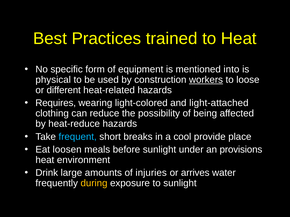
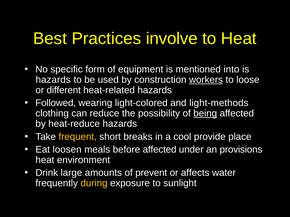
trained: trained -> involve
physical at (53, 80): physical -> hazards
Requires: Requires -> Followed
light-attached: light-attached -> light-methods
being underline: none -> present
frequent colour: light blue -> yellow
before sunlight: sunlight -> affected
injuries: injuries -> prevent
arrives: arrives -> affects
